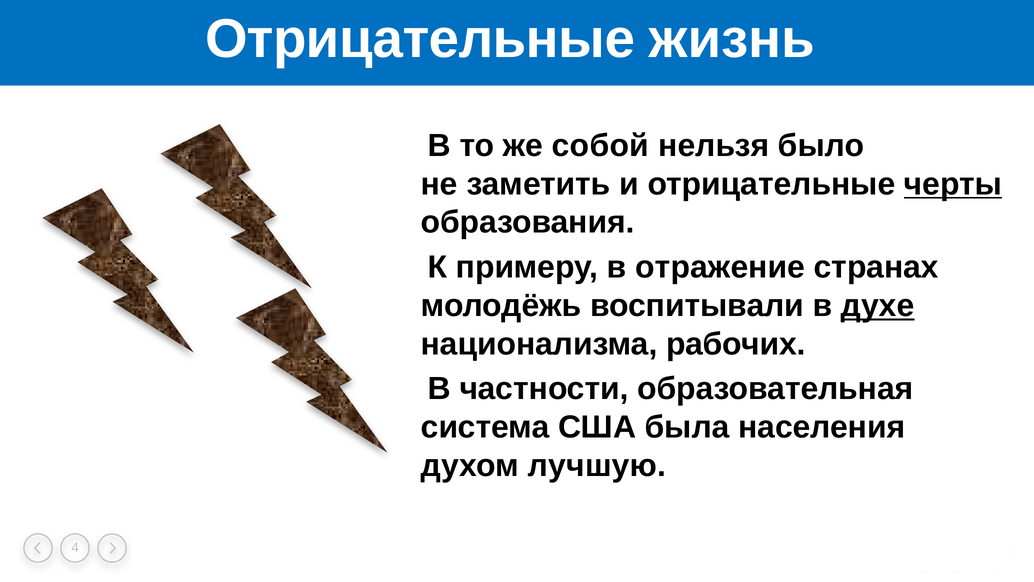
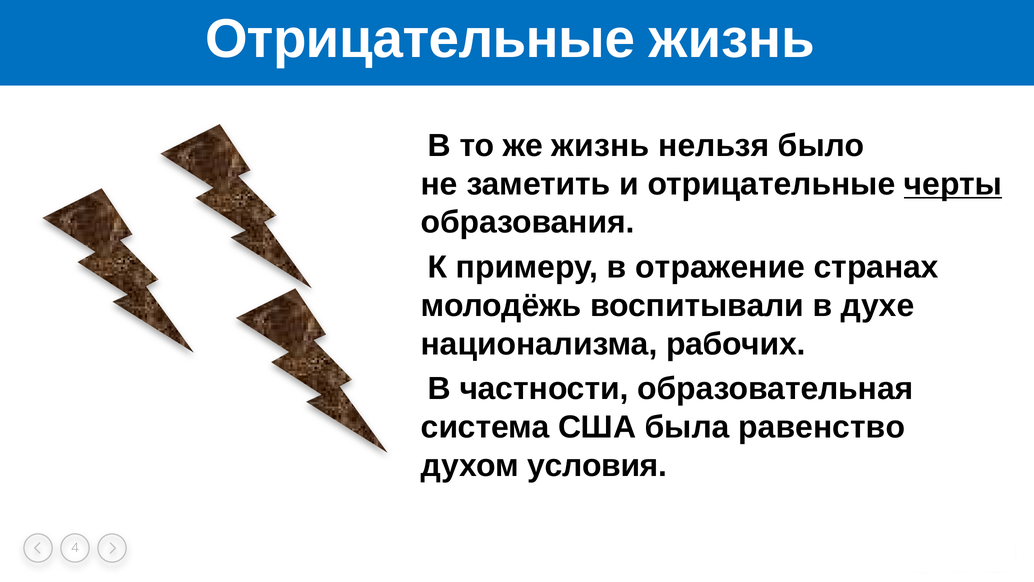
собой at (600, 146): собой -> жизнь
духе underline: present -> none
населения: населения -> равенство
лучшую: лучшую -> условия
